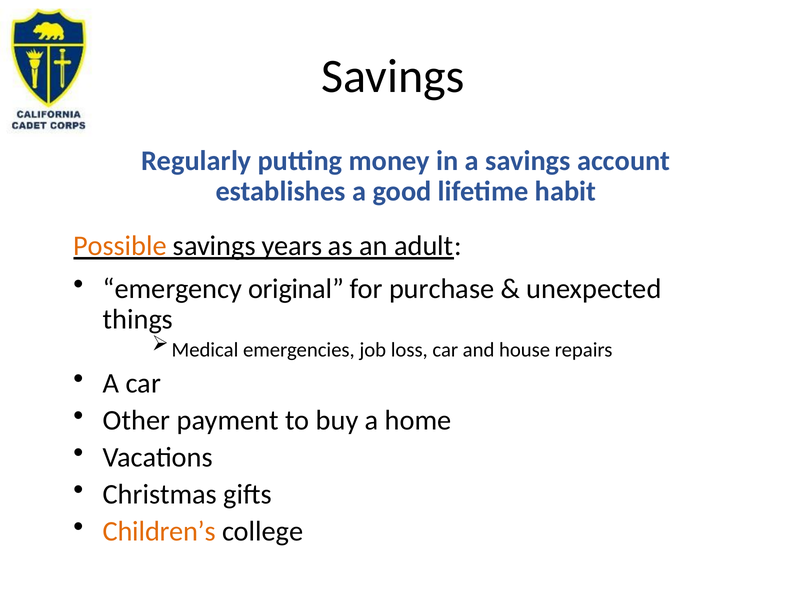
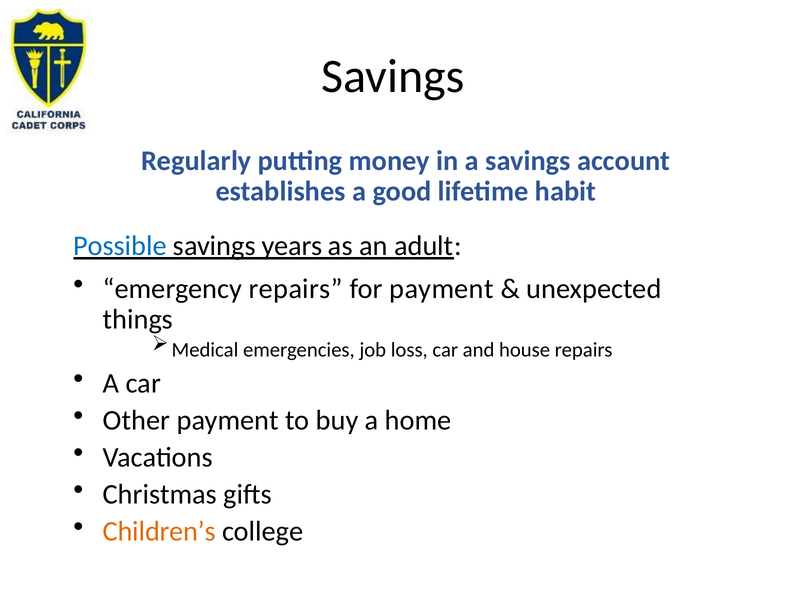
Possible colour: orange -> blue
emergency original: original -> repairs
for purchase: purchase -> payment
